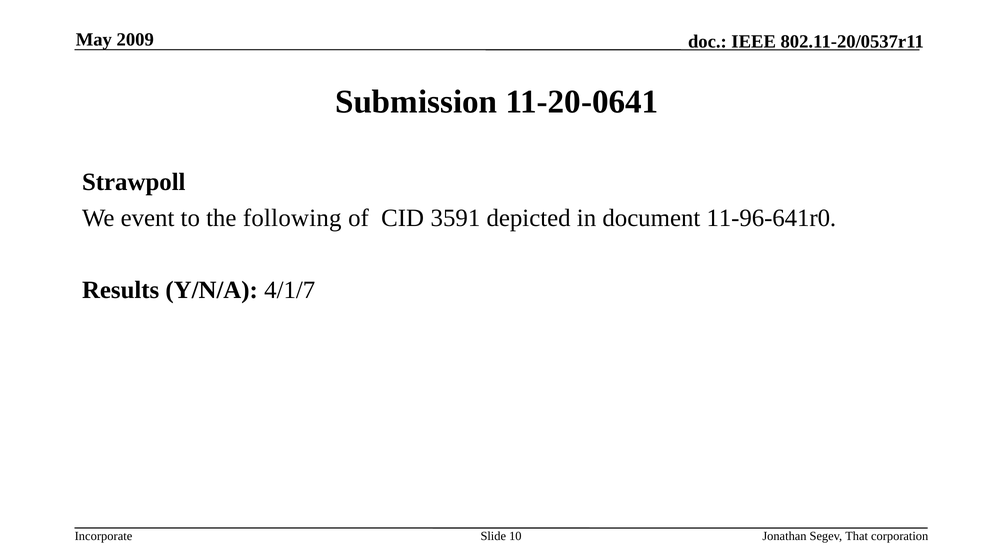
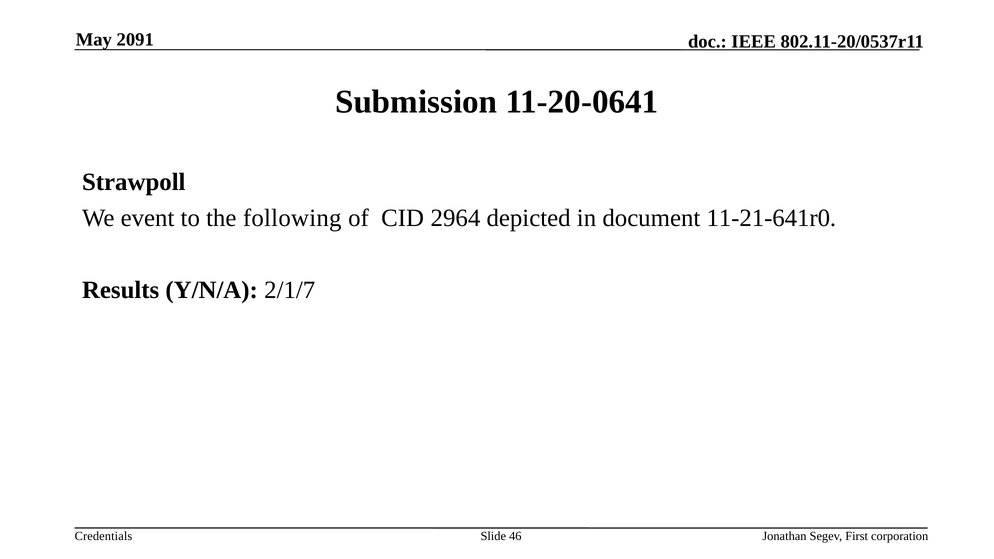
2009: 2009 -> 2091
3591: 3591 -> 2964
11-96-641r0: 11-96-641r0 -> 11-21-641r0
4/1/7: 4/1/7 -> 2/1/7
Incorporate: Incorporate -> Credentials
10: 10 -> 46
That: That -> First
